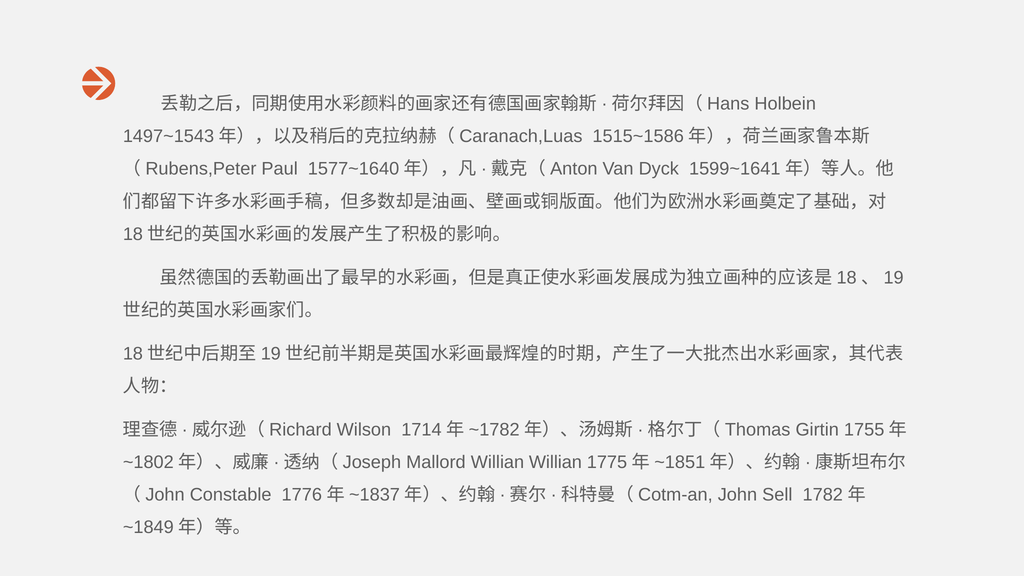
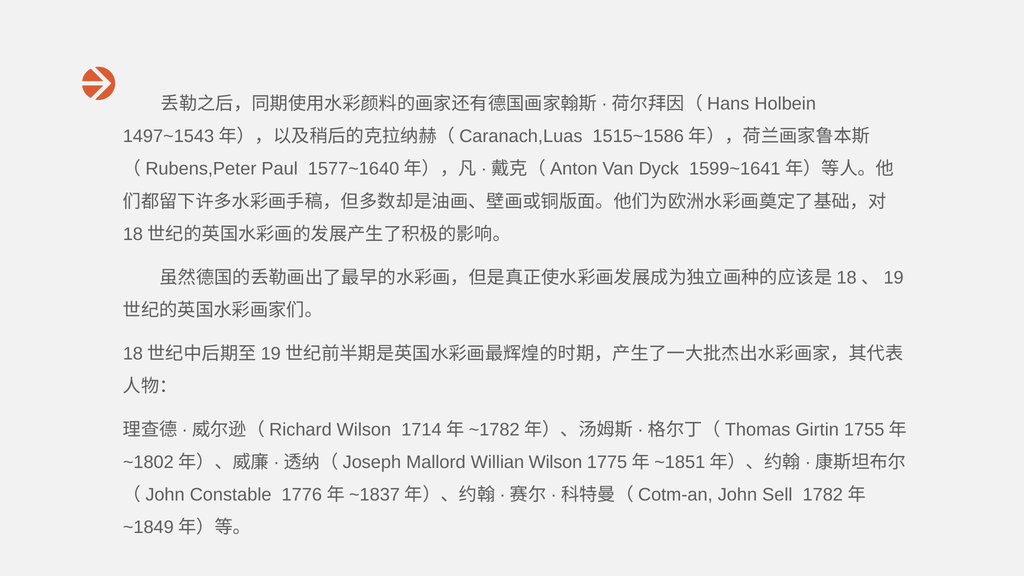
Willian Willian: Willian -> Wilson
